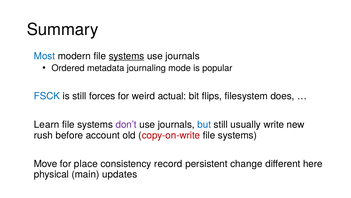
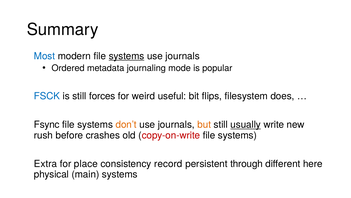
actual: actual -> useful
Learn: Learn -> Fsync
don’t colour: purple -> orange
but colour: blue -> orange
usually underline: none -> present
account: account -> crashes
Move: Move -> Extra
change: change -> through
main updates: updates -> systems
